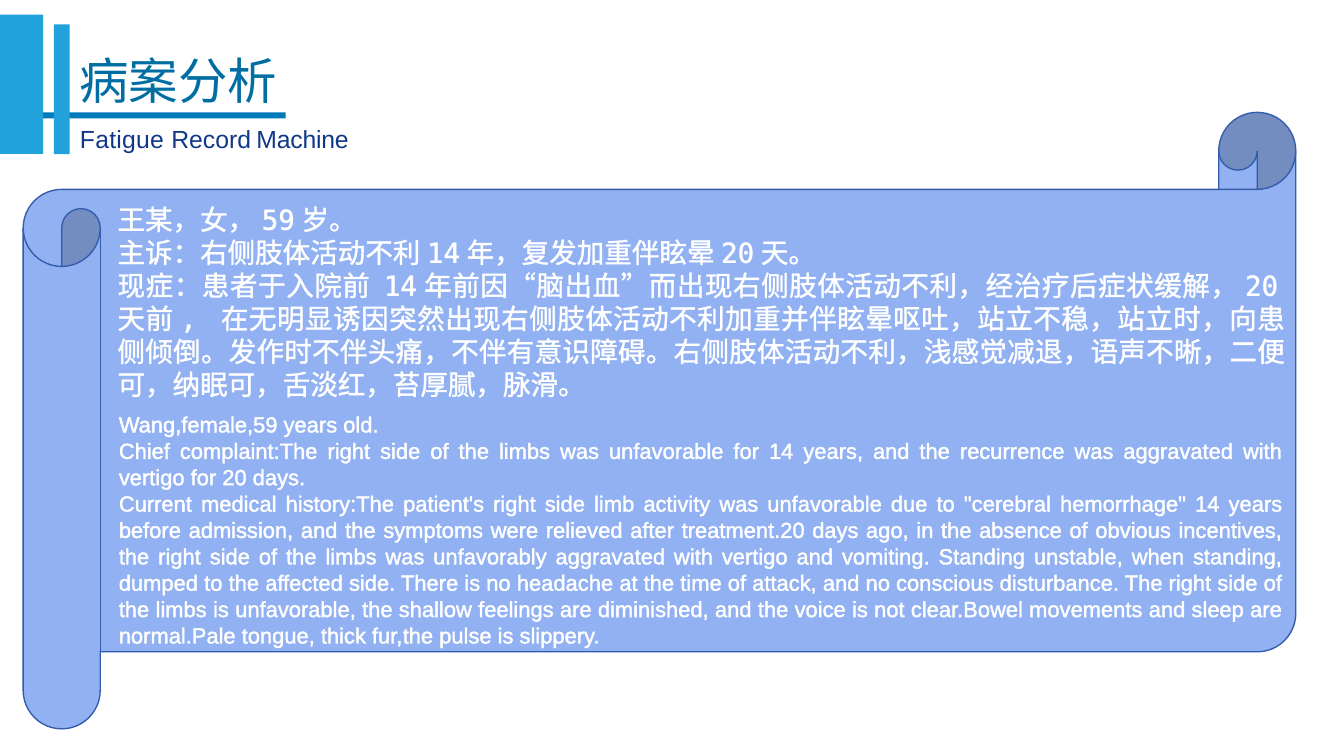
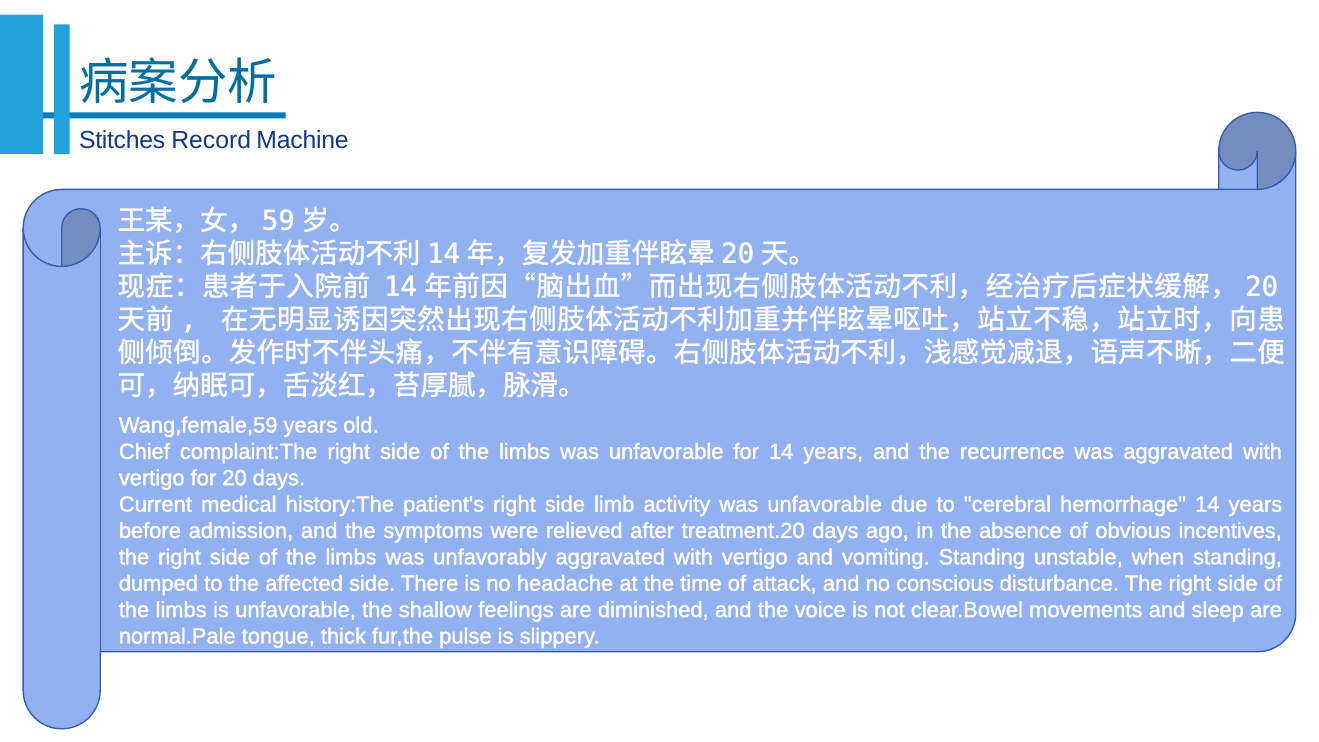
Fatigue: Fatigue -> Stitches
